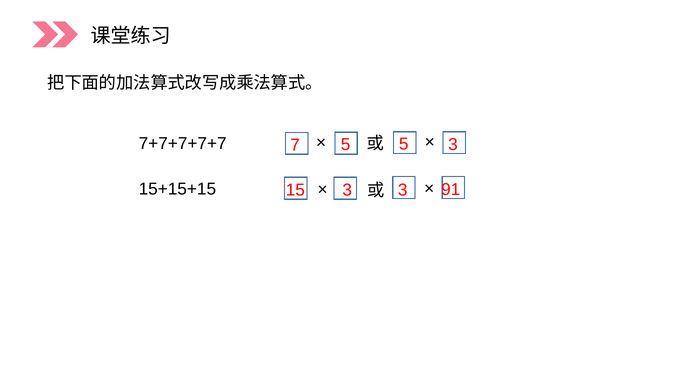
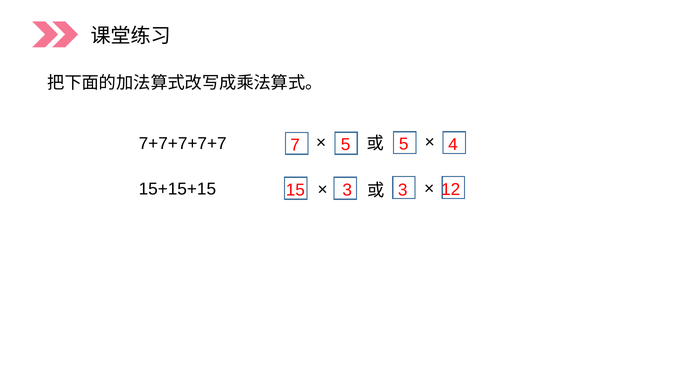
5 3: 3 -> 4
91: 91 -> 12
